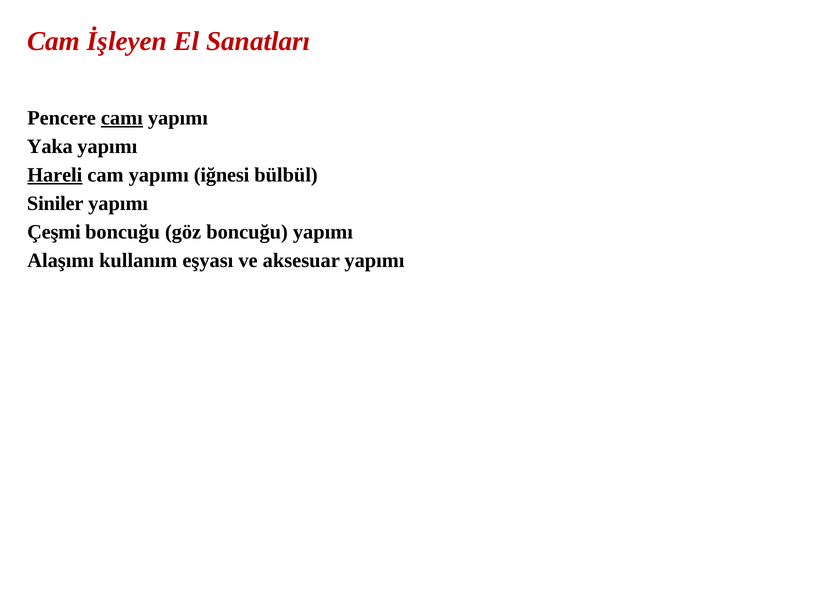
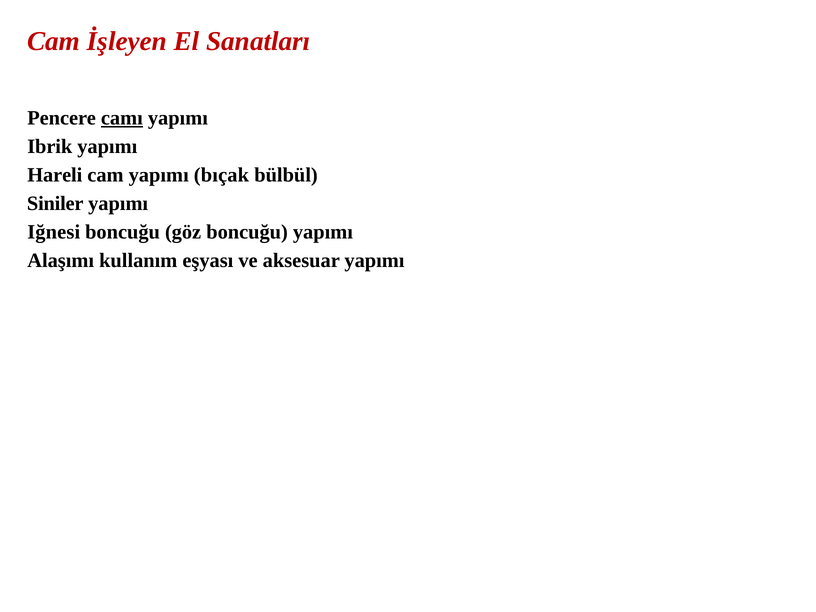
Yaka: Yaka -> Ibrik
Hareli underline: present -> none
iğnesi: iğnesi -> bıçak
Çeşmi: Çeşmi -> Iğnesi
